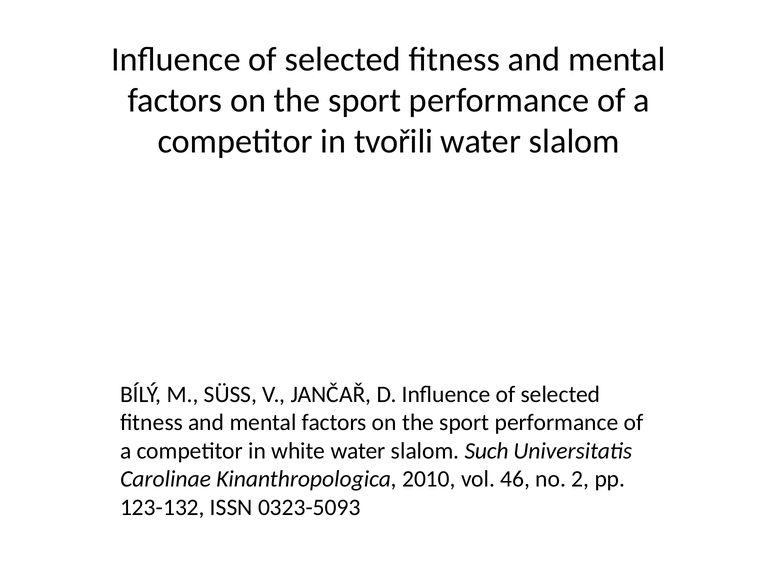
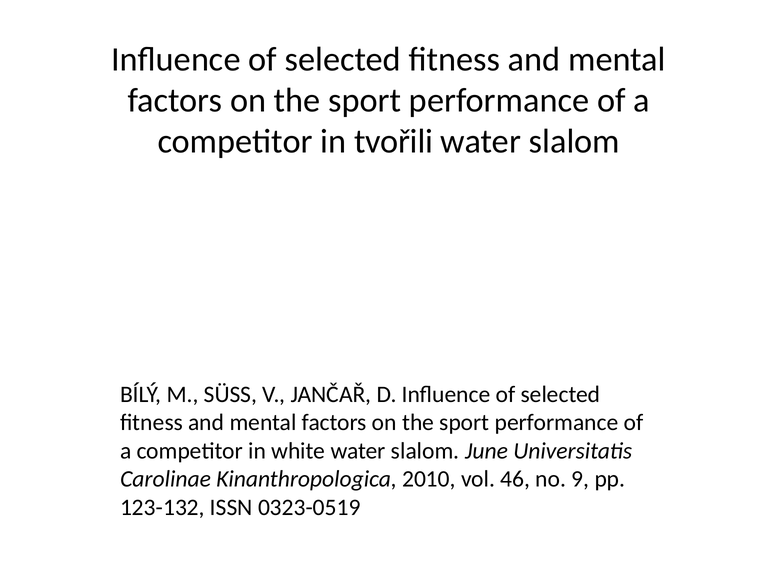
Such: Such -> June
2: 2 -> 9
0323-5093: 0323-5093 -> 0323-0519
